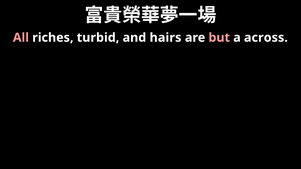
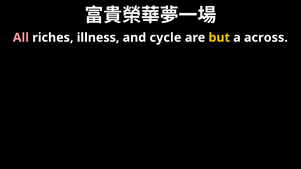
turbid: turbid -> illness
hairs: hairs -> cycle
but colour: pink -> yellow
